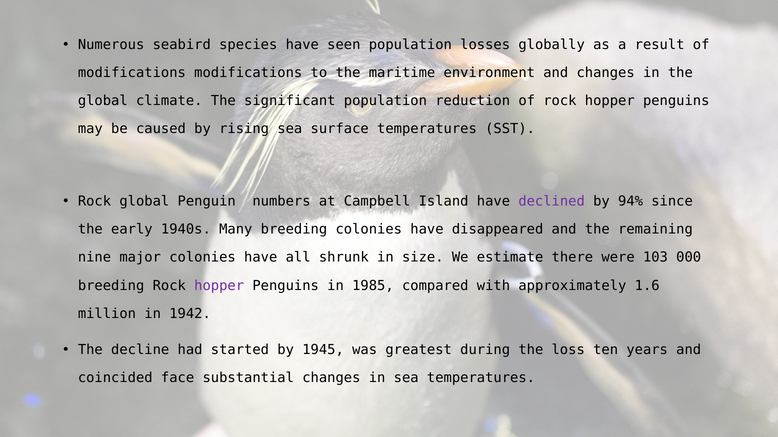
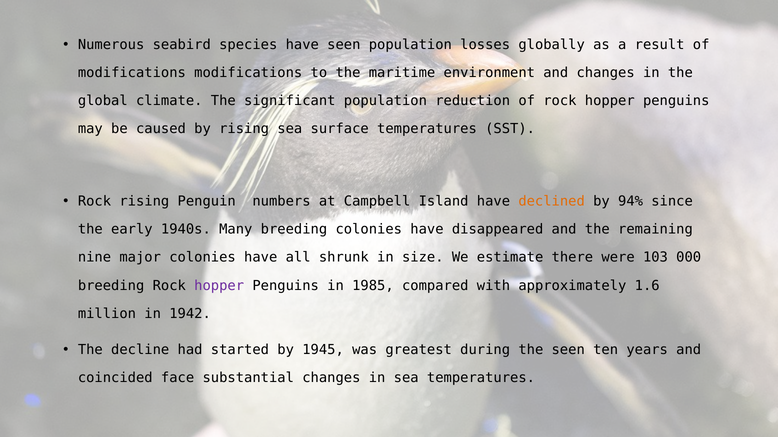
Rock global: global -> rising
declined colour: purple -> orange
the loss: loss -> seen
